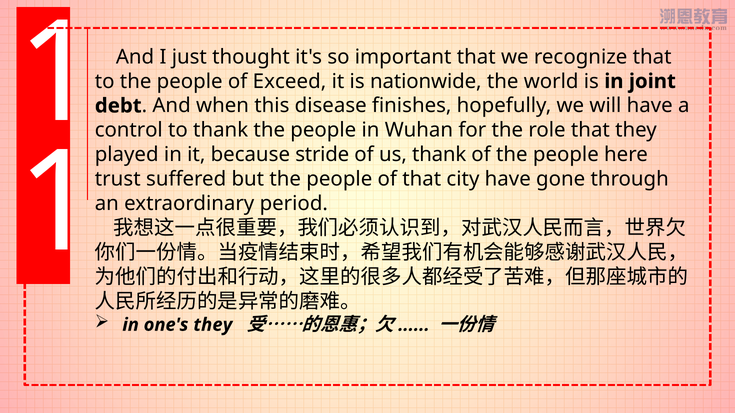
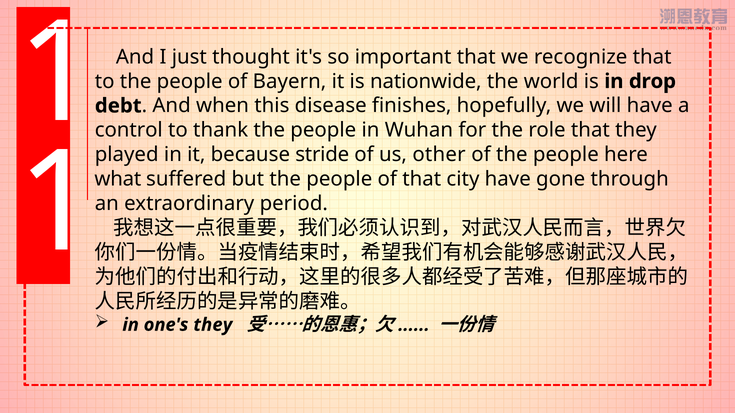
Exceed: Exceed -> Bayern
joint: joint -> drop
us thank: thank -> other
trust: trust -> what
